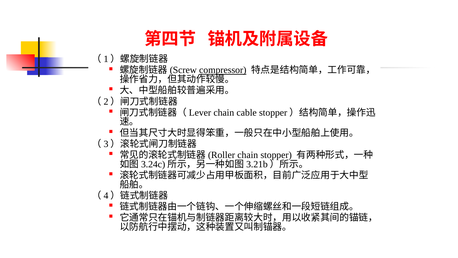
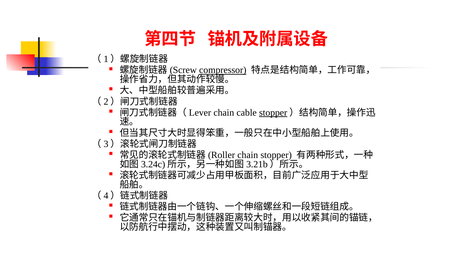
stopper at (273, 112) underline: none -> present
